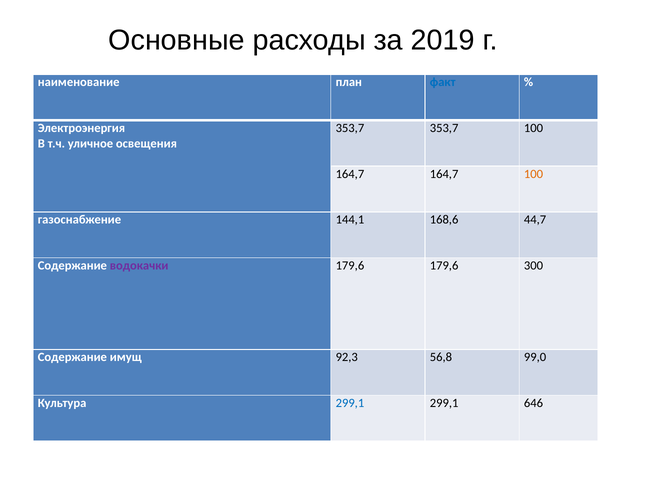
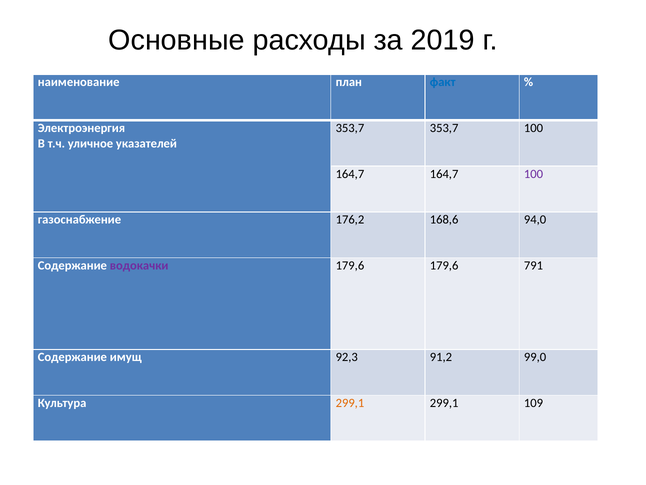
освещения: освещения -> указателей
100 at (534, 174) colour: orange -> purple
144,1: 144,1 -> 176,2
44,7: 44,7 -> 94,0
300: 300 -> 791
56,8: 56,8 -> 91,2
299,1 at (350, 403) colour: blue -> orange
646: 646 -> 109
